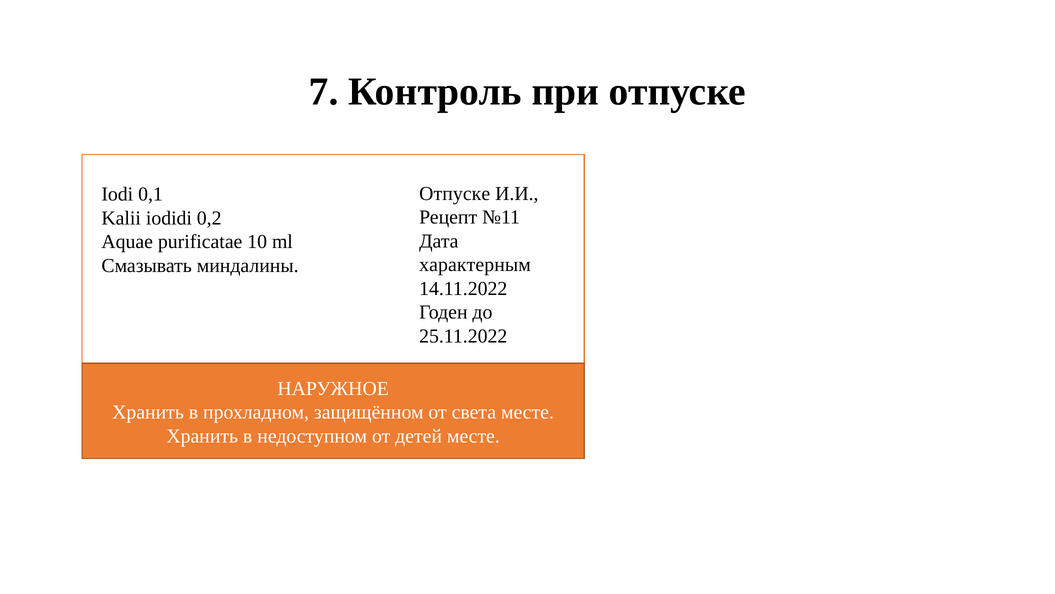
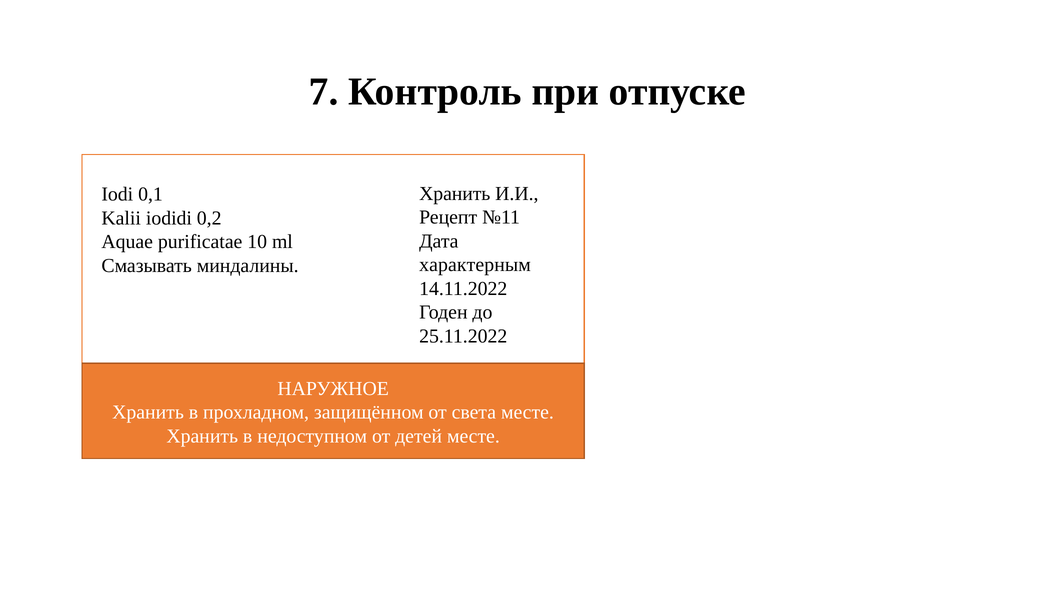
Отпуске at (455, 193): Отпуске -> Хранить
